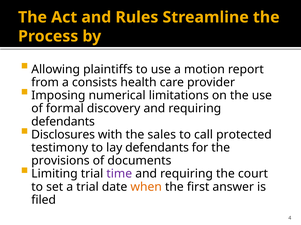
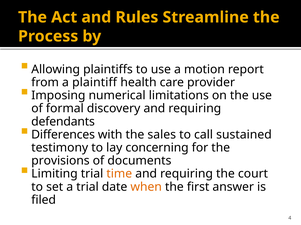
consists: consists -> plaintiff
Disclosures: Disclosures -> Differences
protected: protected -> sustained
lay defendants: defendants -> concerning
time colour: purple -> orange
